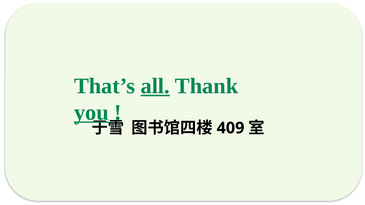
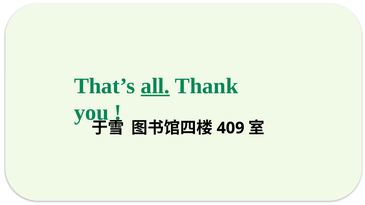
you underline: present -> none
